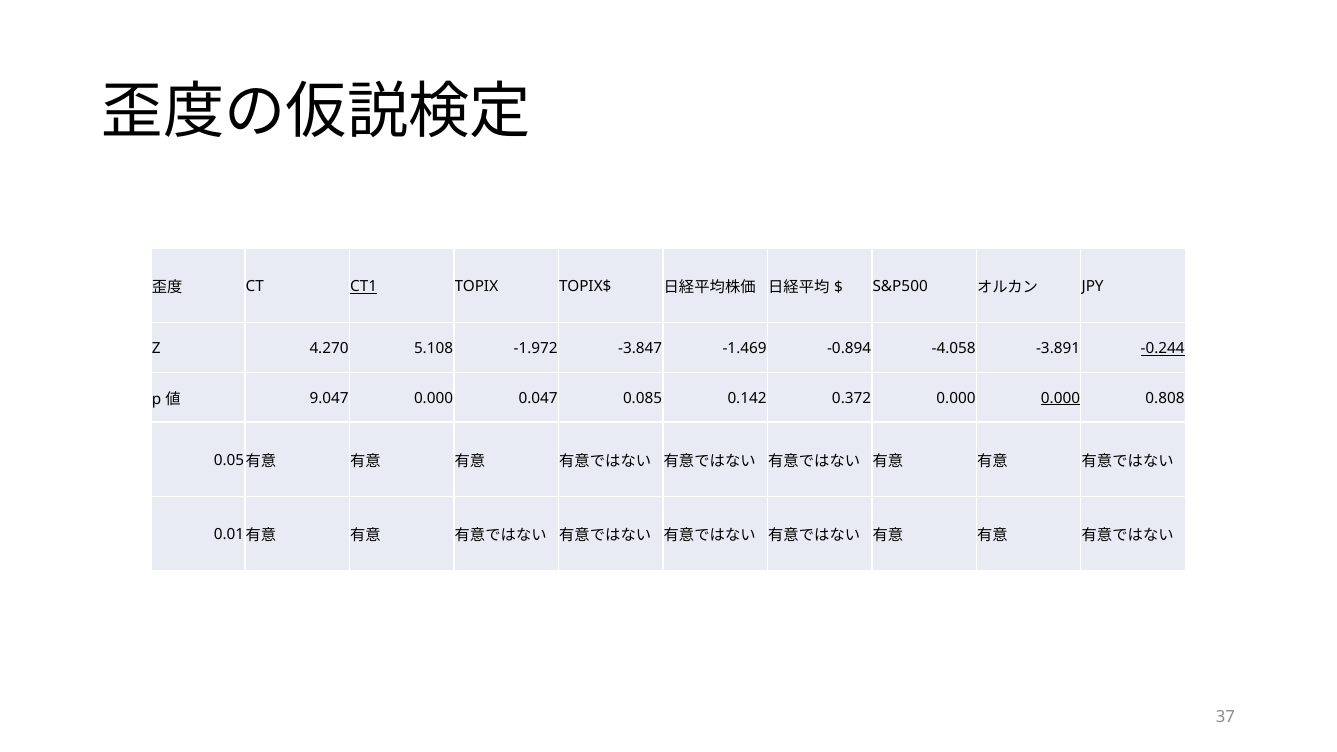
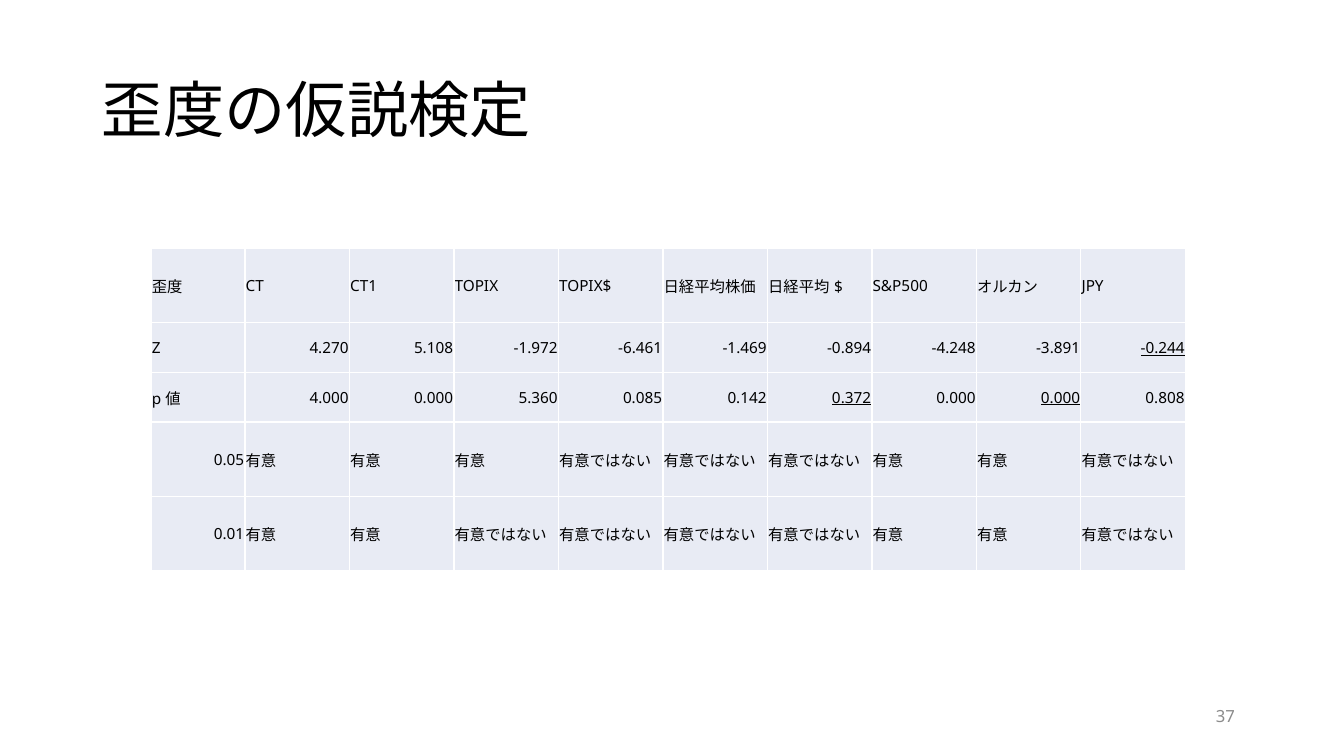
CT1 underline: present -> none
-3.847: -3.847 -> -6.461
-4.058: -4.058 -> -4.248
9.047: 9.047 -> 4.000
0.047: 0.047 -> 5.360
0.372 underline: none -> present
